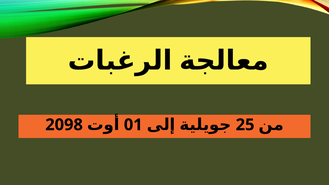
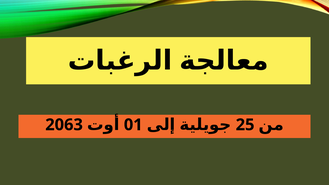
2098: 2098 -> 2063
